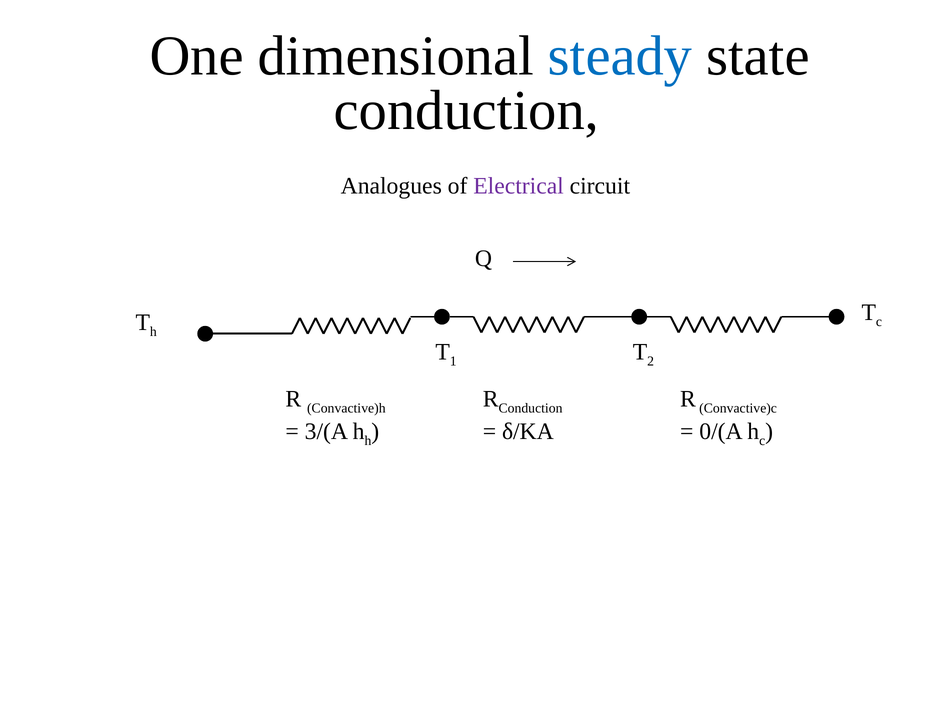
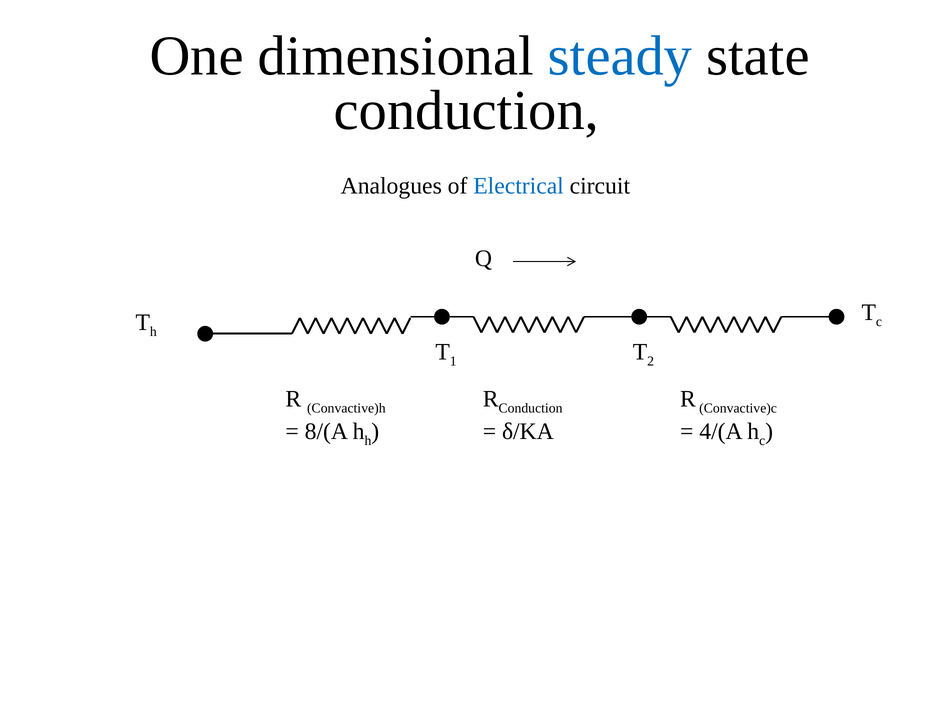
Electrical colour: purple -> blue
3/(A: 3/(A -> 8/(A
0/(A: 0/(A -> 4/(A
